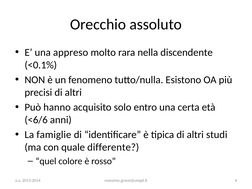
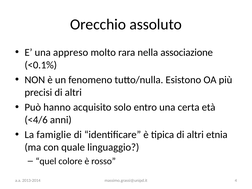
discendente: discendente -> associazione
<6/6: <6/6 -> <4/6
studi: studi -> etnia
differente: differente -> linguaggio
